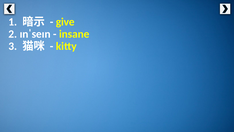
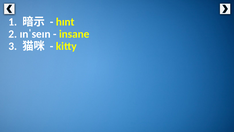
give: give -> hɪnt
